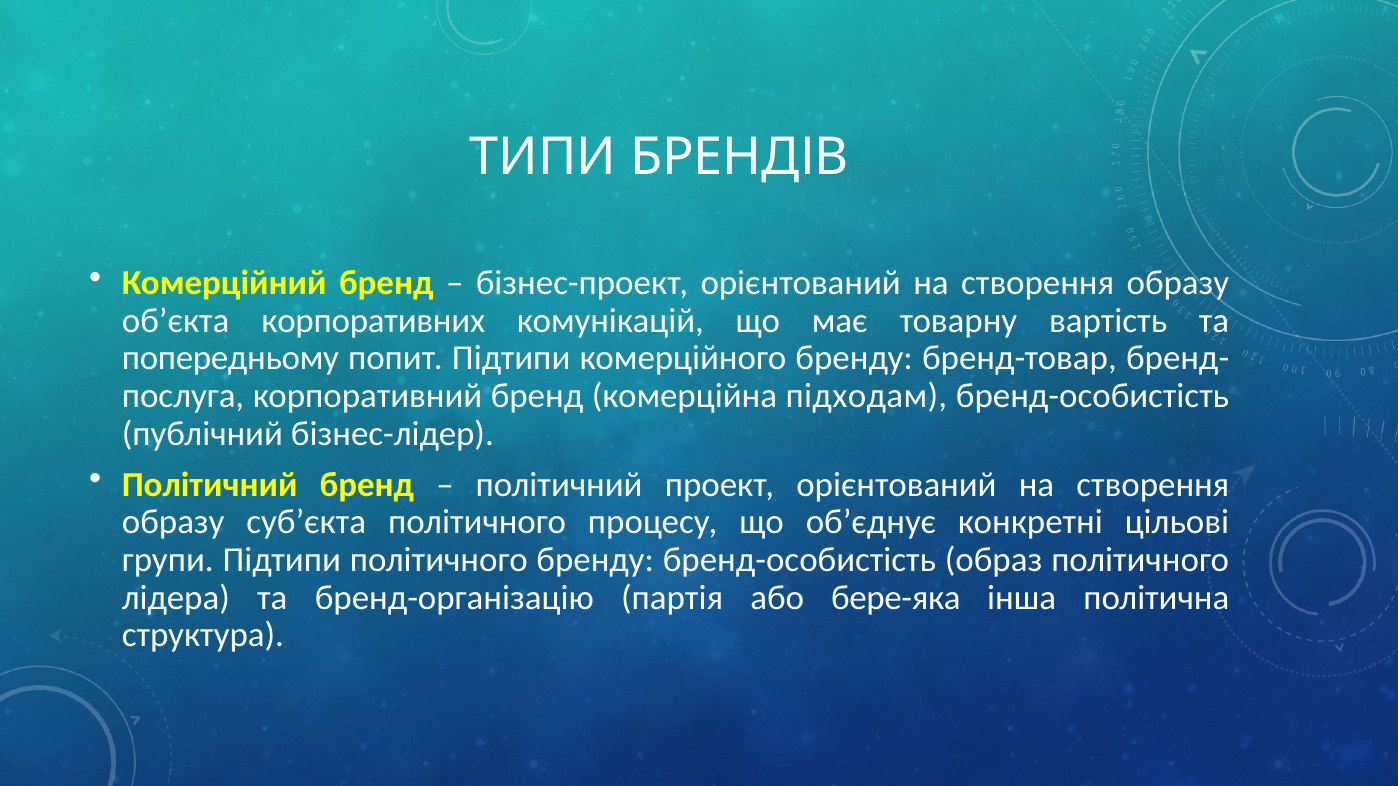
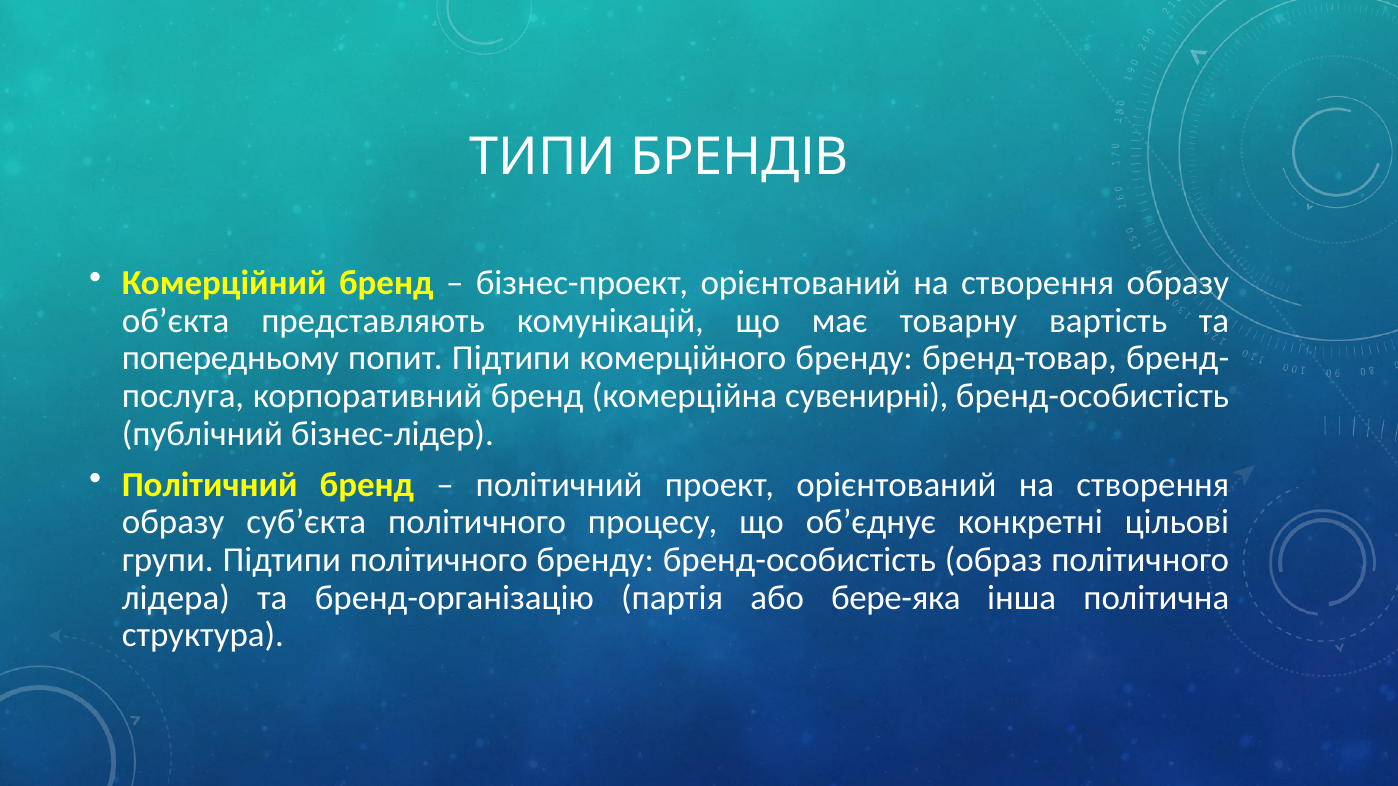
корпоративних: корпоративних -> представляють
підходам: підходам -> сувенирні
